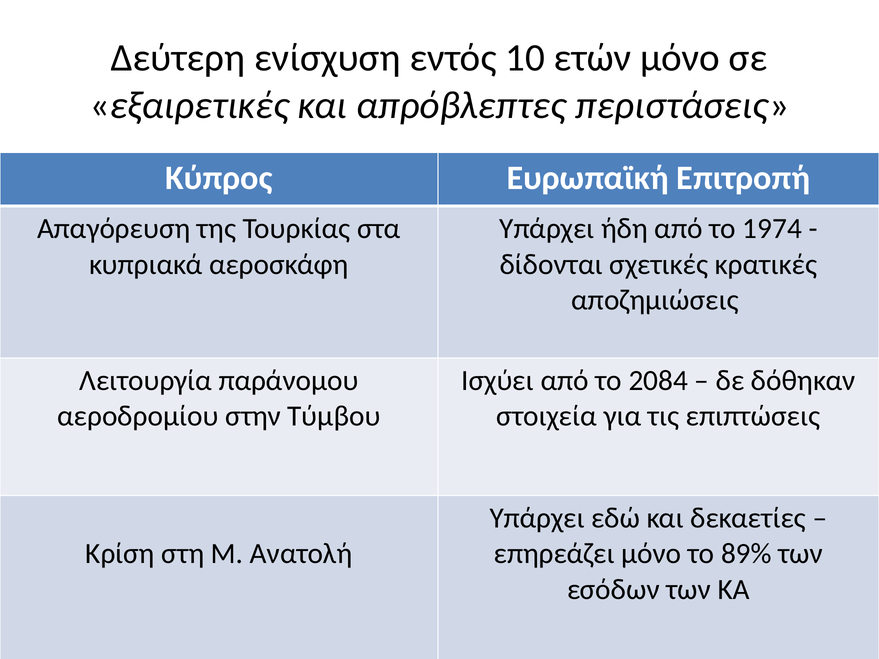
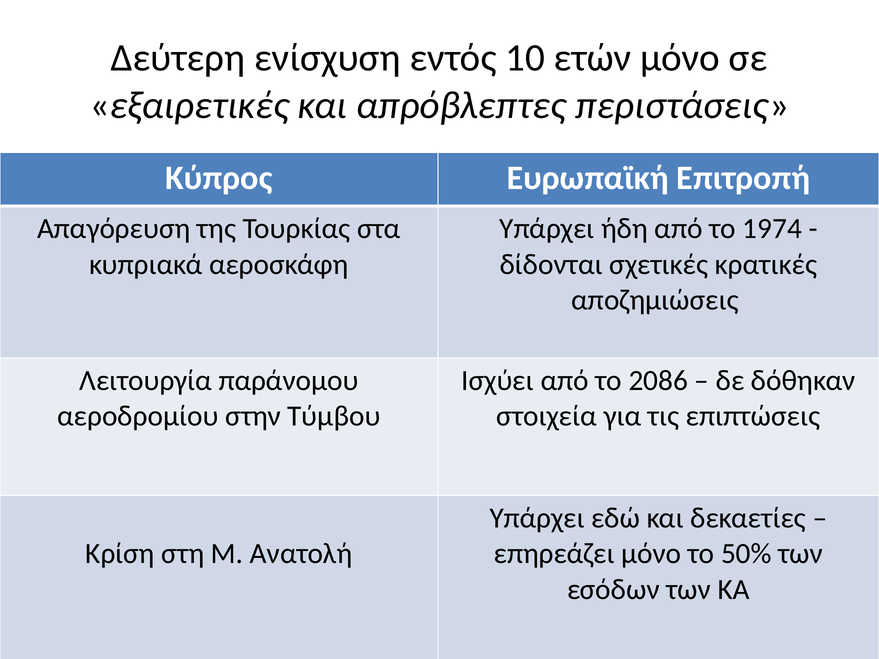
2084: 2084 -> 2086
89%: 89% -> 50%
